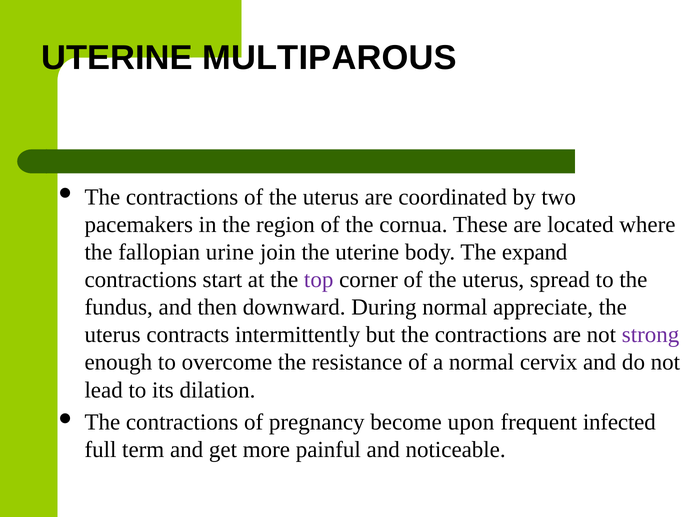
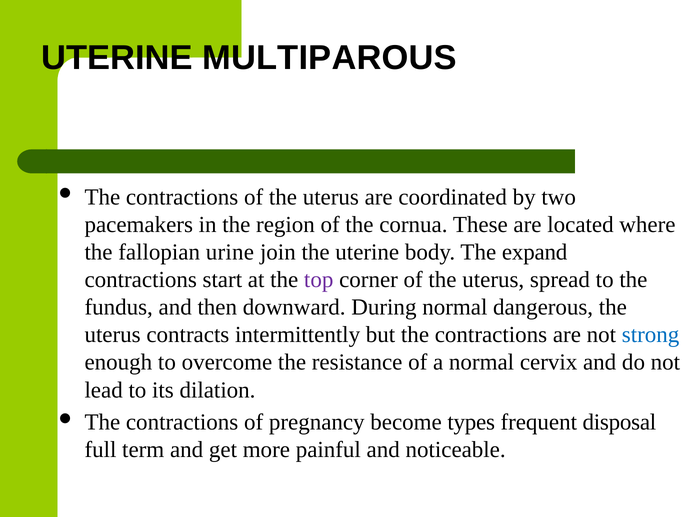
appreciate: appreciate -> dangerous
strong colour: purple -> blue
upon: upon -> types
infected: infected -> disposal
